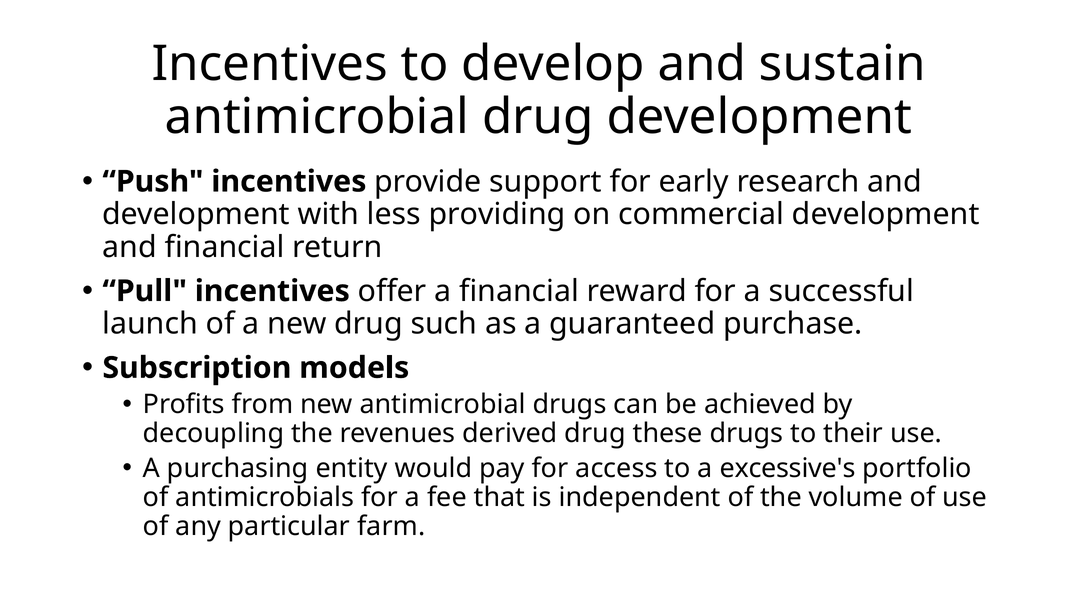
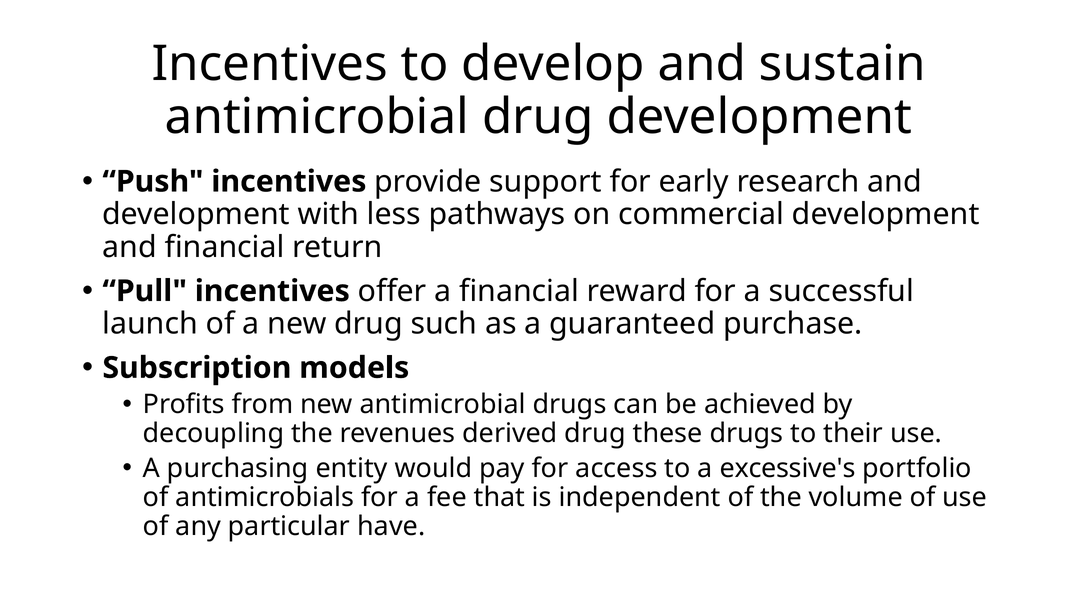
providing: providing -> pathways
farm: farm -> have
